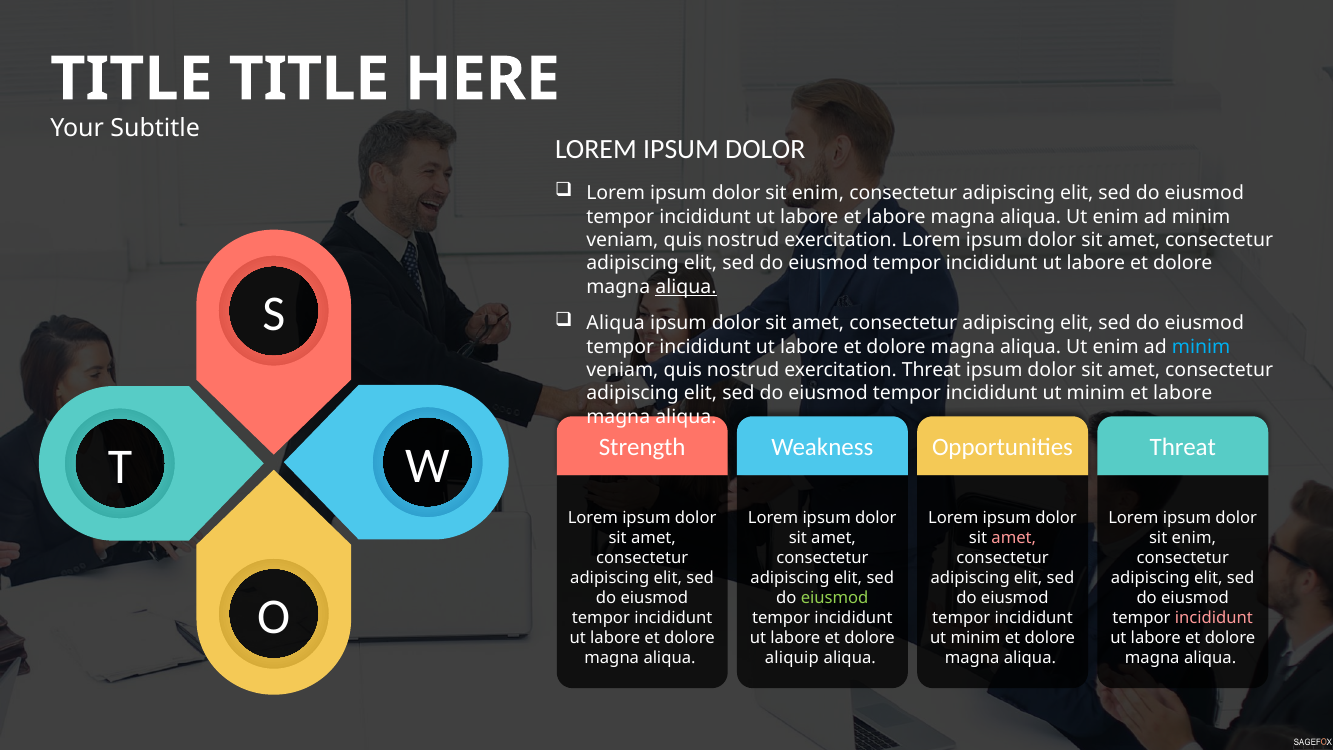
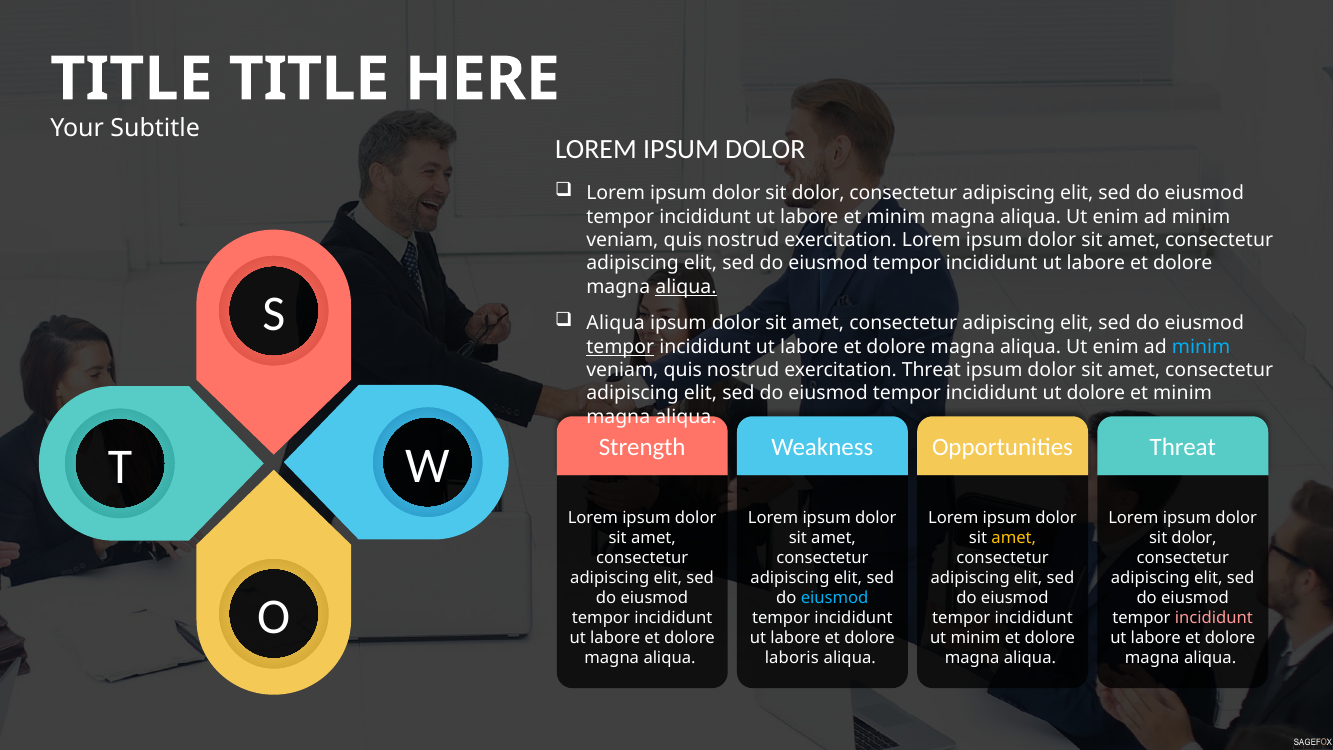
enim at (818, 193): enim -> dolor
labore et labore: labore -> minim
tempor at (620, 347) underline: none -> present
minim at (1096, 393): minim -> dolore
labore at (1183, 393): labore -> minim
amet at (1014, 538) colour: pink -> yellow
enim at (1194, 538): enim -> dolor
eiusmod at (835, 598) colour: light green -> light blue
aliquip: aliquip -> laboris
